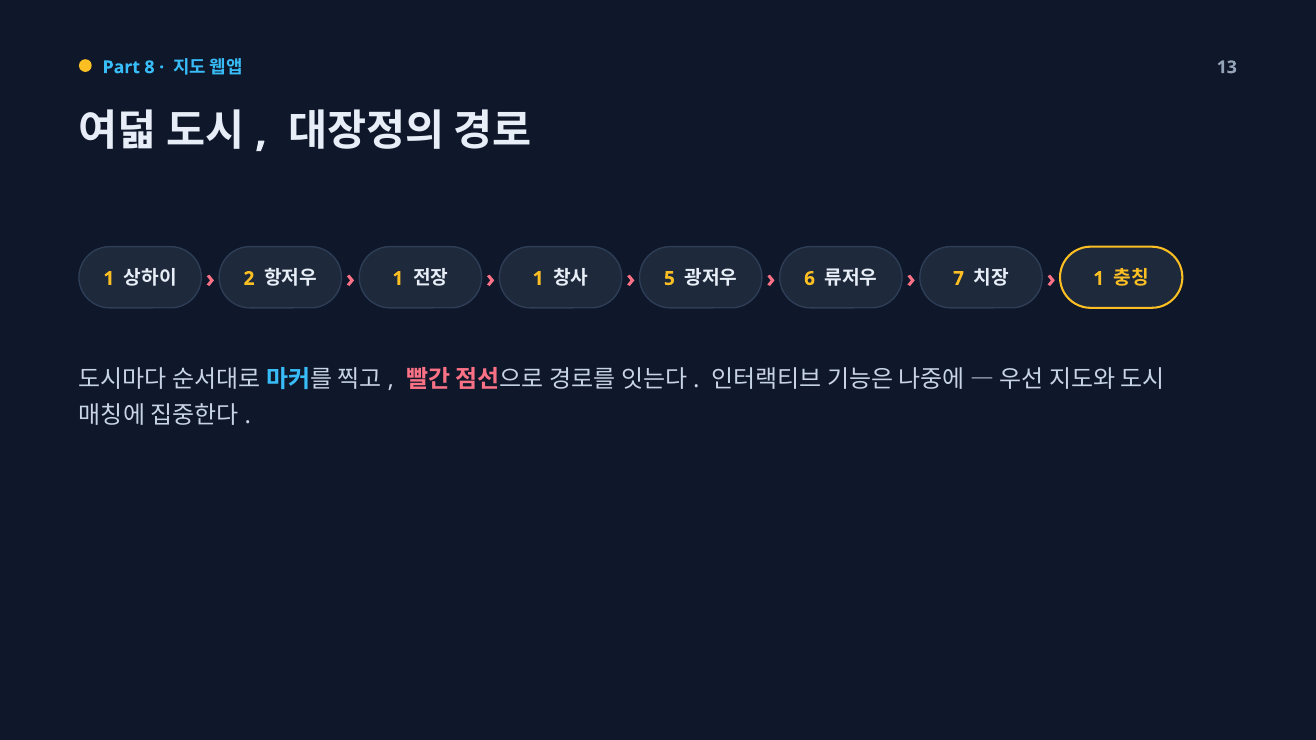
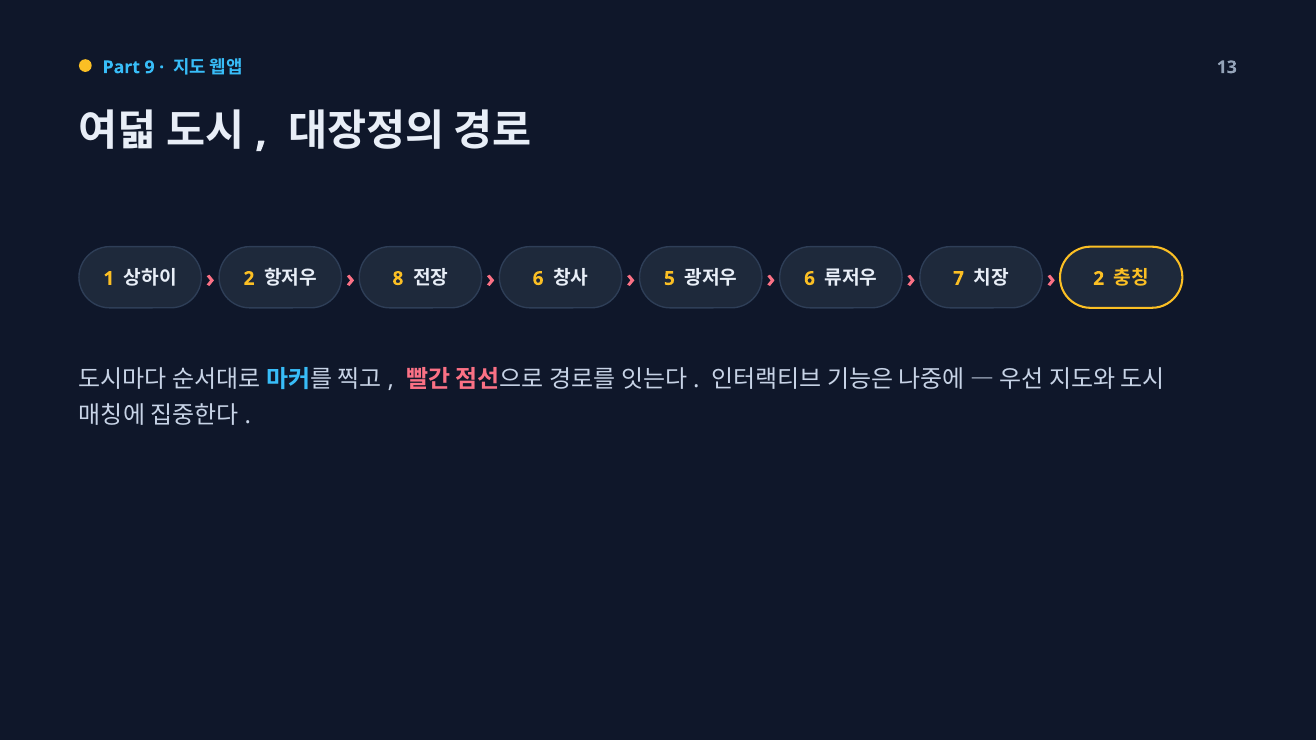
8: 8 -> 9
1 at (398, 279): 1 -> 8
1 at (538, 279): 1 -> 6
1 at (1099, 279): 1 -> 2
